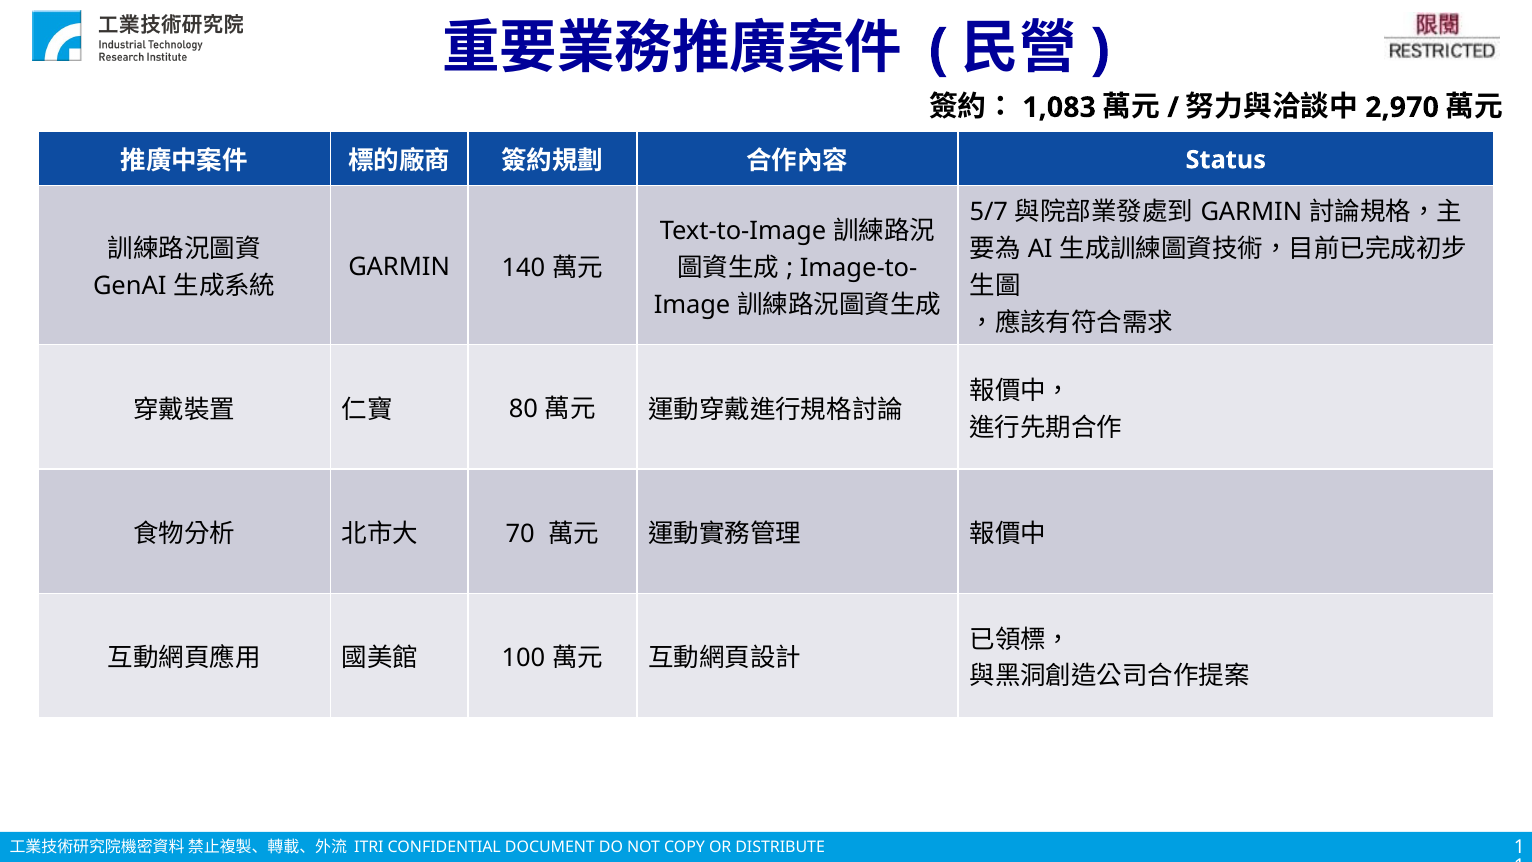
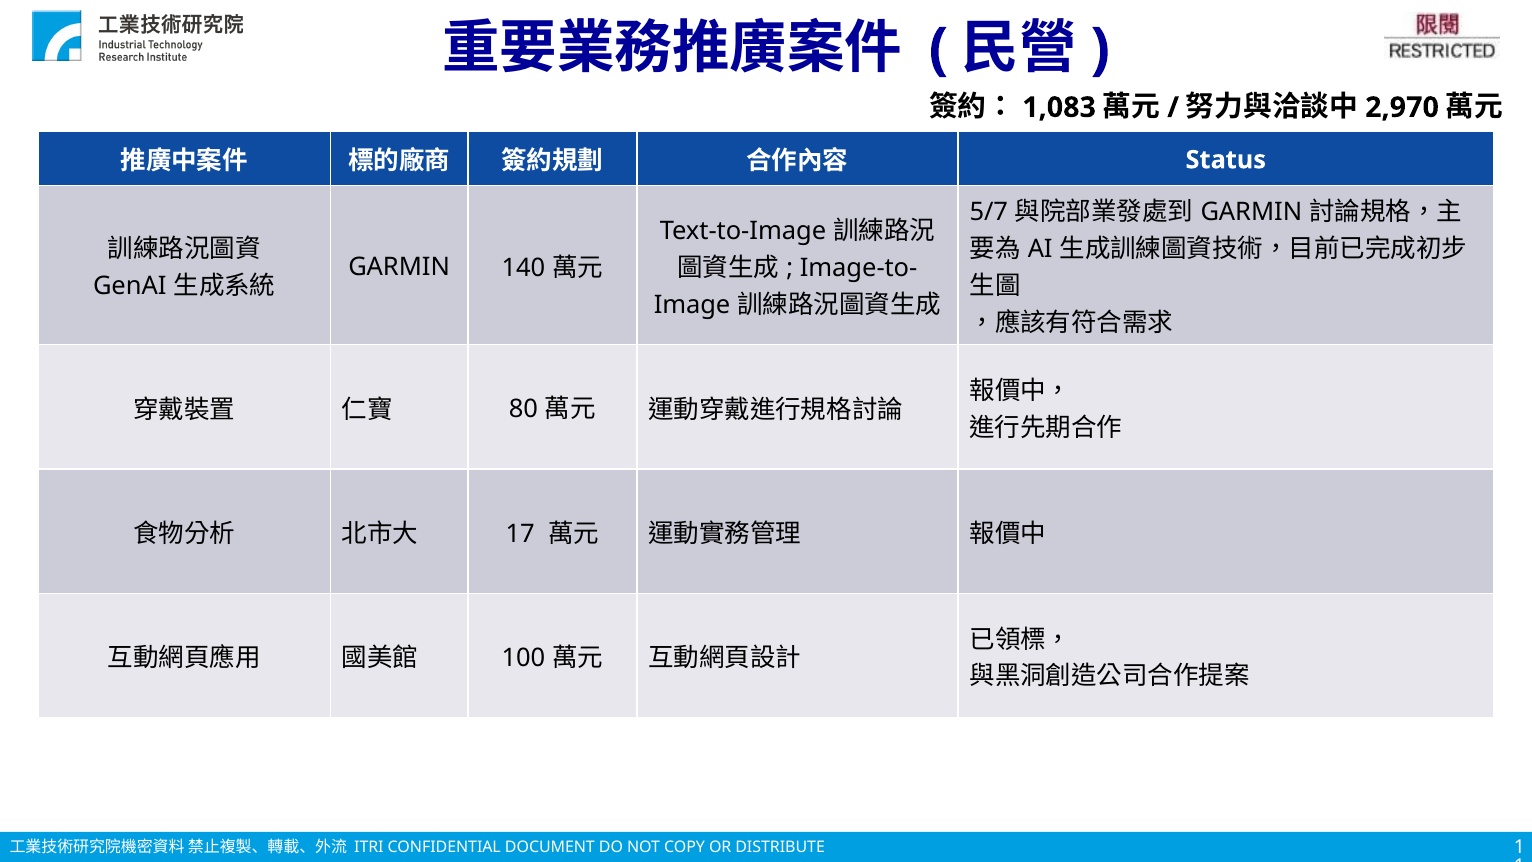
70: 70 -> 17
